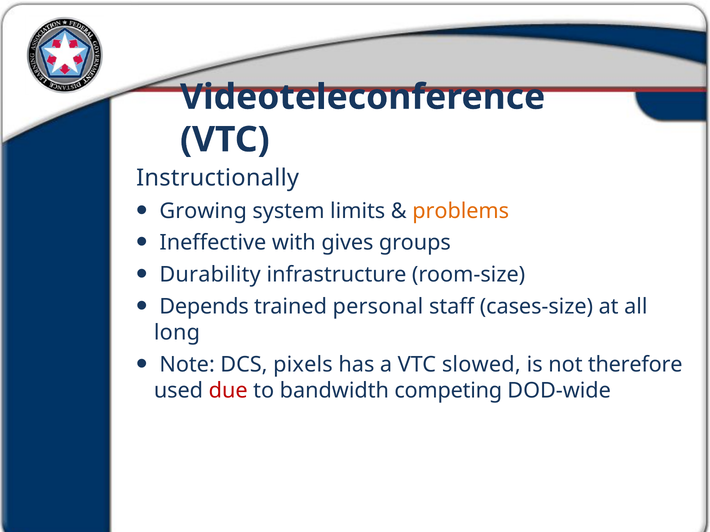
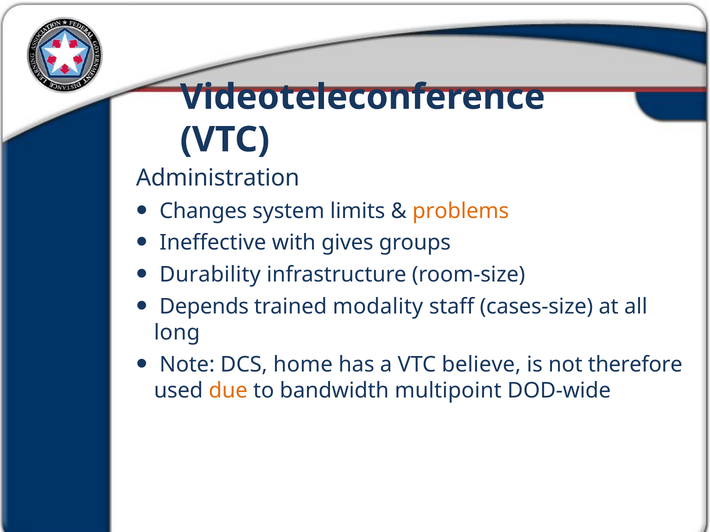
Instructionally: Instructionally -> Administration
Growing: Growing -> Changes
personal: personal -> modality
pixels: pixels -> home
slowed: slowed -> believe
due colour: red -> orange
competing: competing -> multipoint
